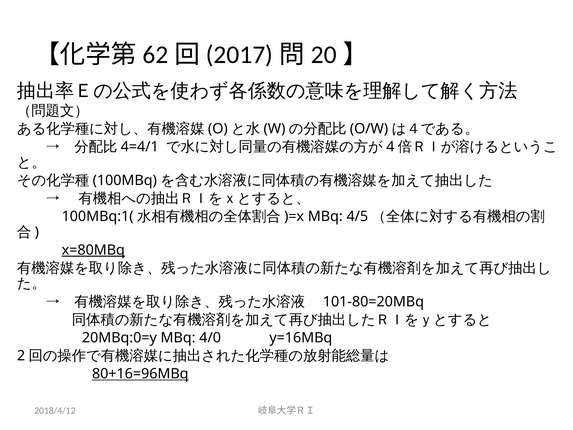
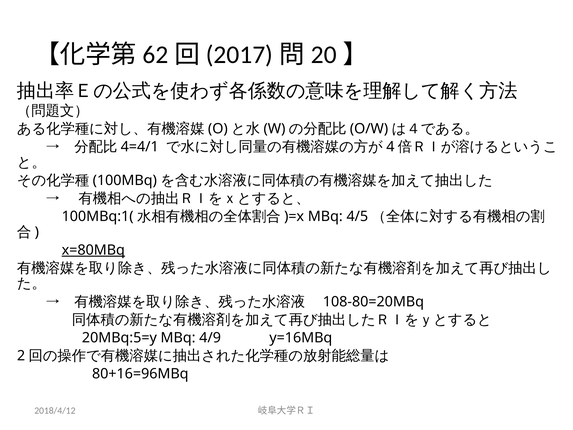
101-80=20MBq: 101-80=20MBq -> 108-80=20MBq
20MBq:0=y: 20MBq:0=y -> 20MBq:5=y
4/0: 4/0 -> 4/9
80+16=96MBq underline: present -> none
